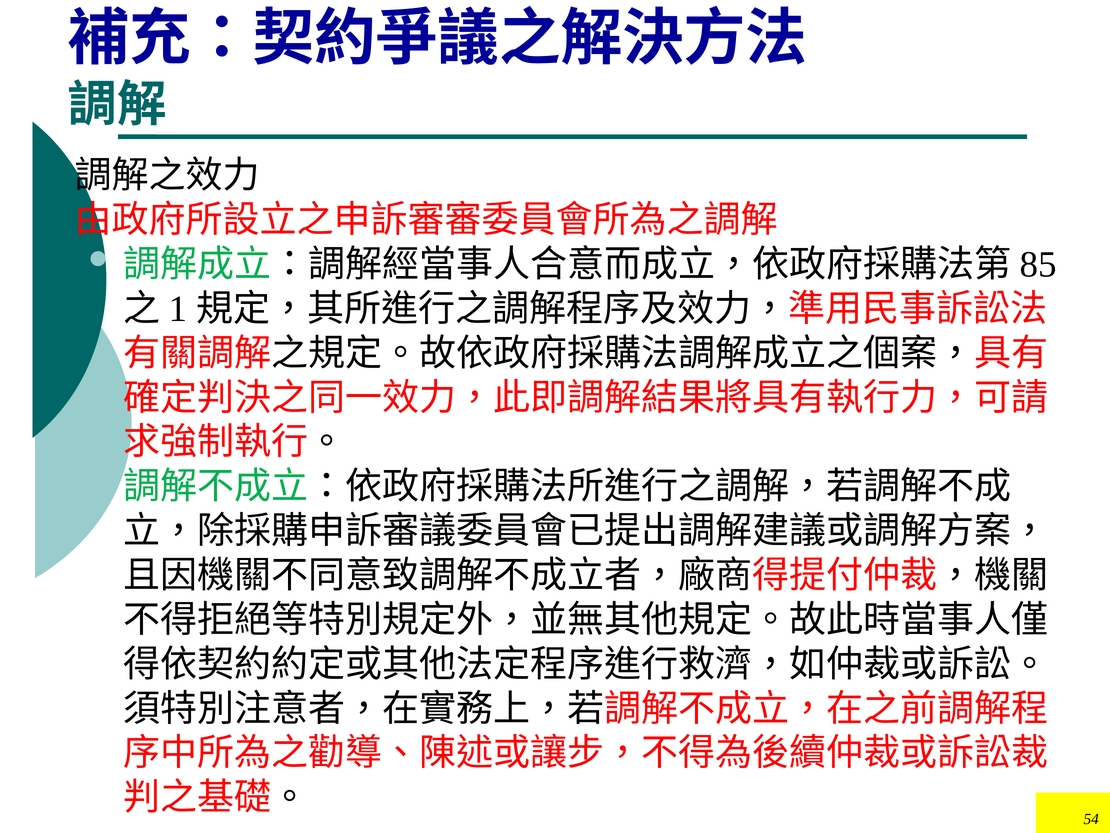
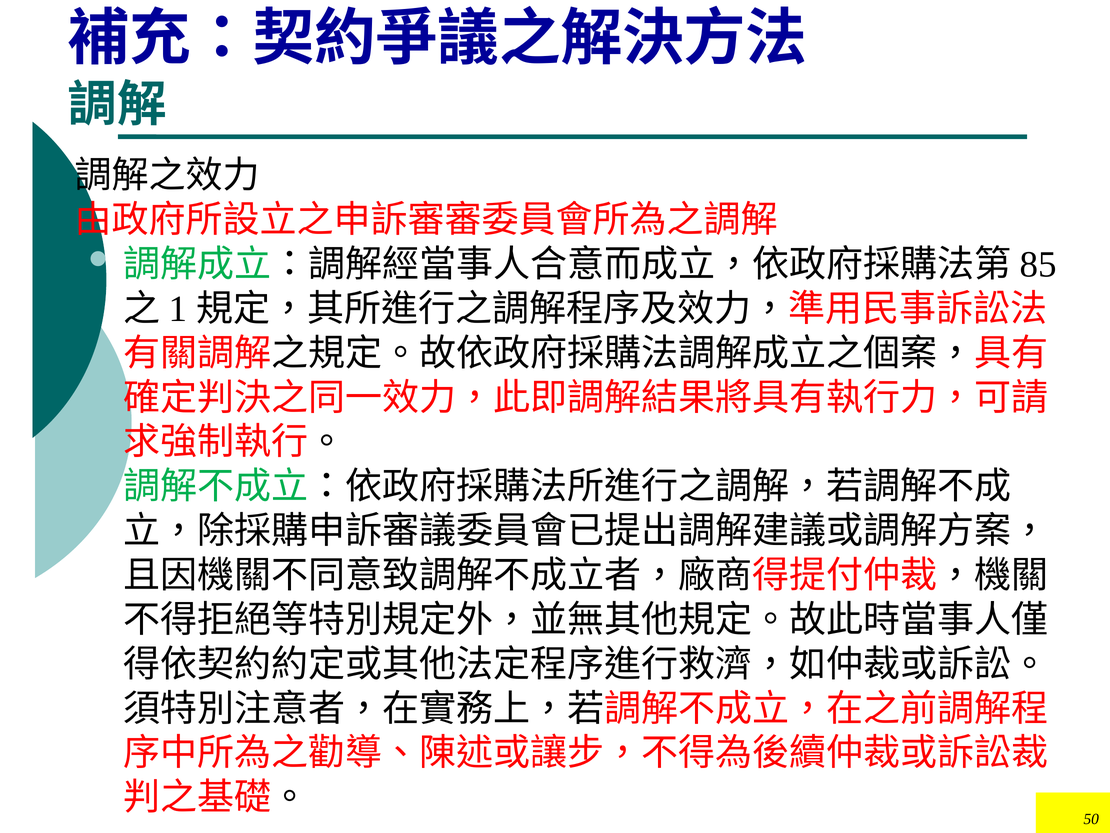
54: 54 -> 50
